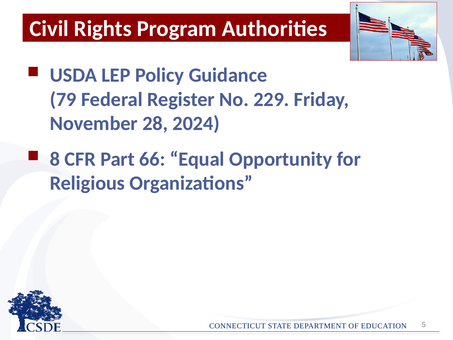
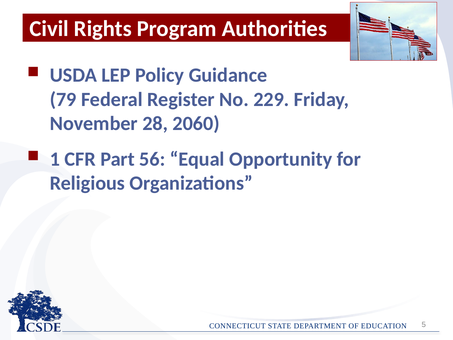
2024: 2024 -> 2060
8: 8 -> 1
66: 66 -> 56
